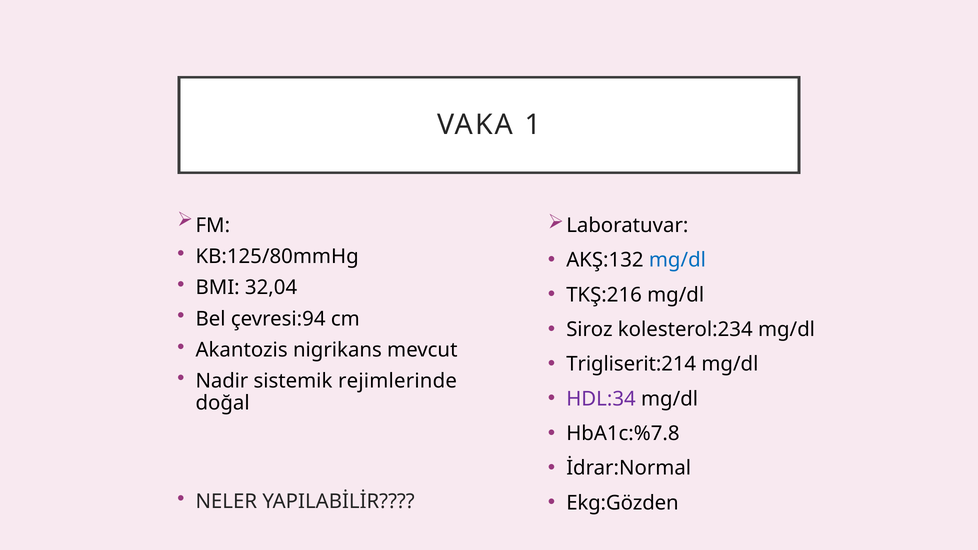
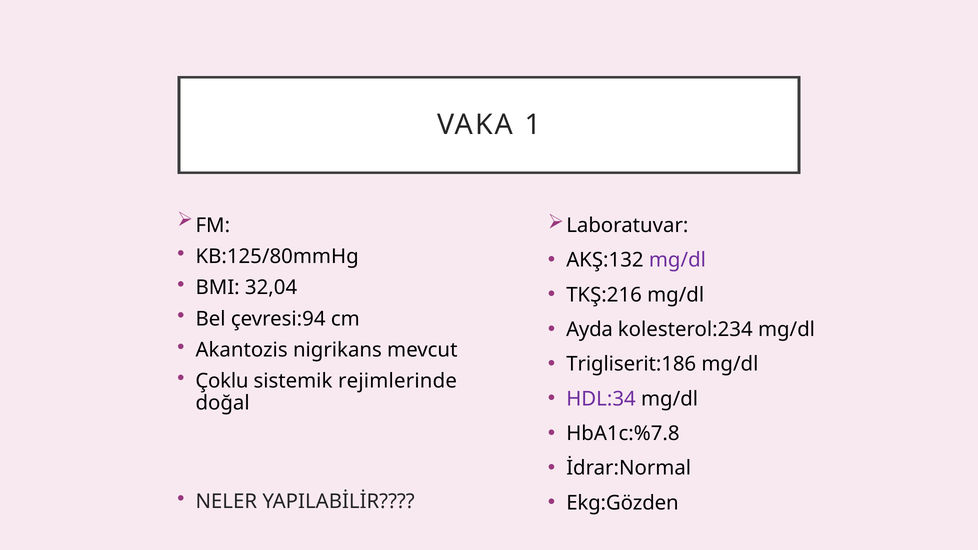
mg/dl at (677, 260) colour: blue -> purple
Siroz: Siroz -> Ayda
Trigliserit:214: Trigliserit:214 -> Trigliserit:186
Nadir: Nadir -> Çoklu
